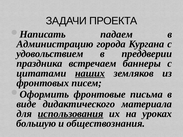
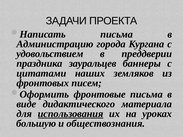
падаем at (117, 34): падаем -> письма
встречаем: встречаем -> зауральцев
наших underline: present -> none
